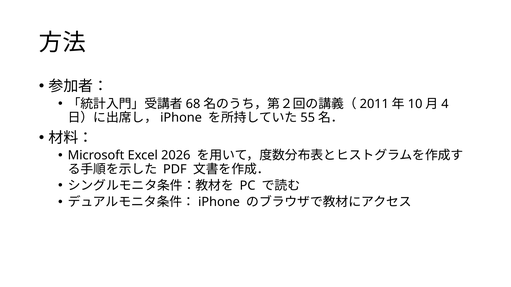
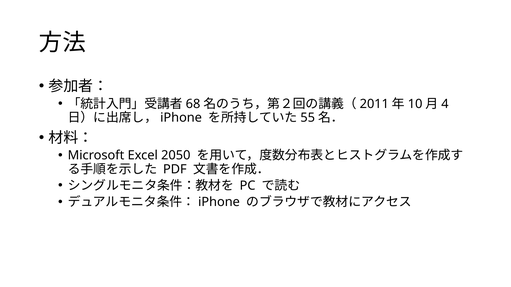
2026: 2026 -> 2050
